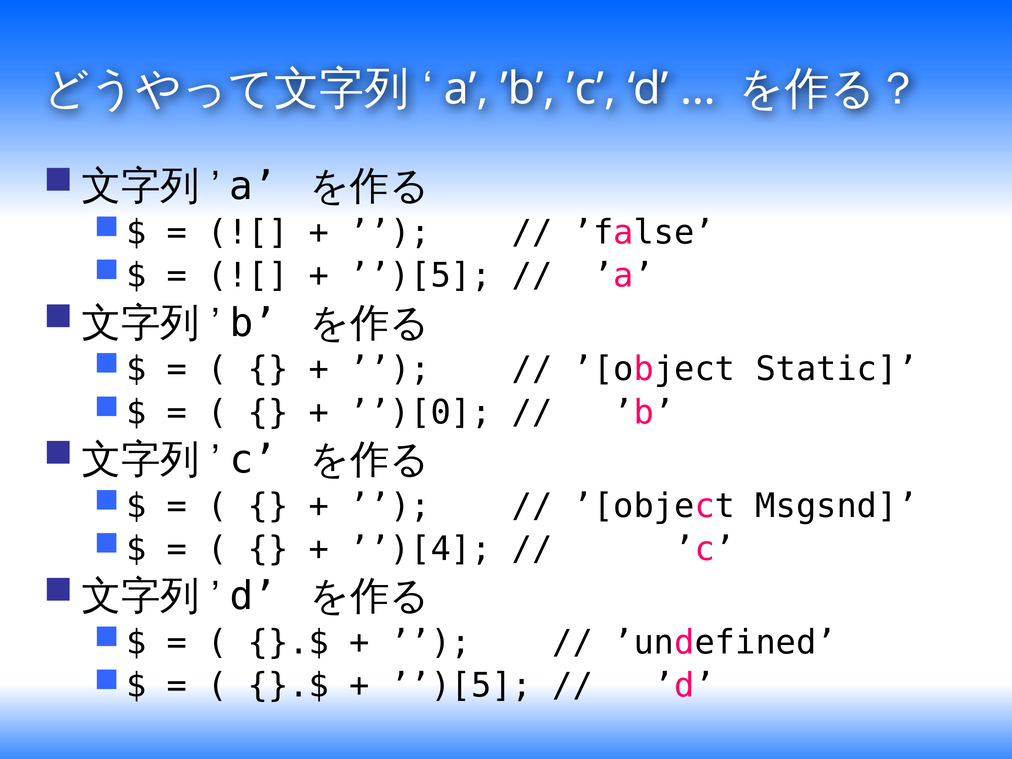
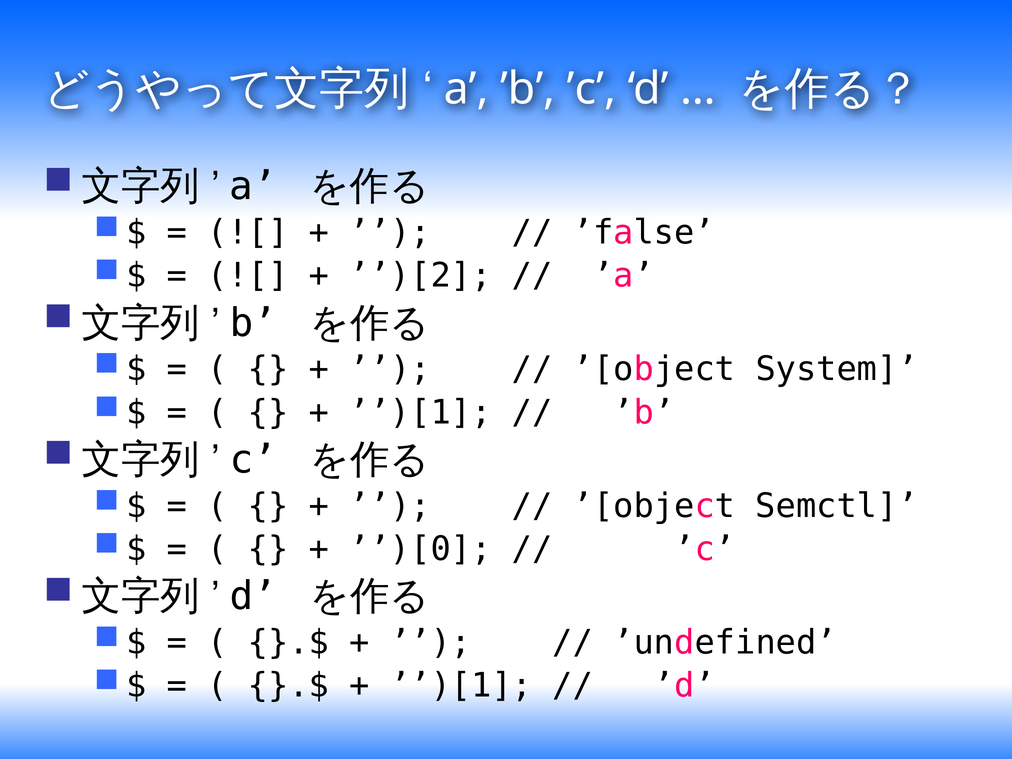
’’)[5 at (420, 276): ’’)[5 -> ’’)[2
Static: Static -> System
’’)[0 at (420, 412): ’’)[0 -> ’’)[1
Msgsnd: Msgsnd -> Semctl
’’)[4: ’’)[4 -> ’’)[0
’’)[5 at (461, 686): ’’)[5 -> ’’)[1
